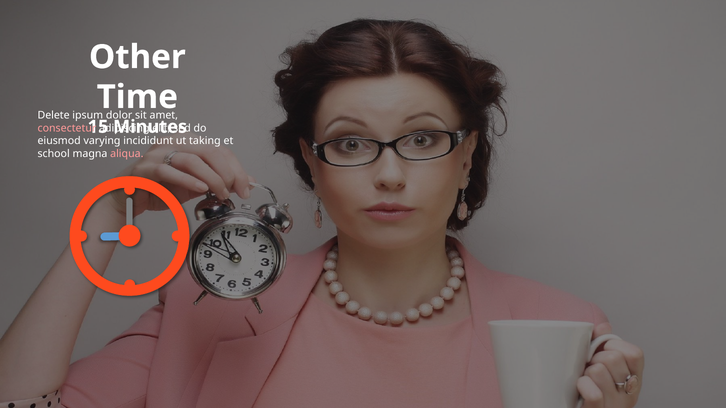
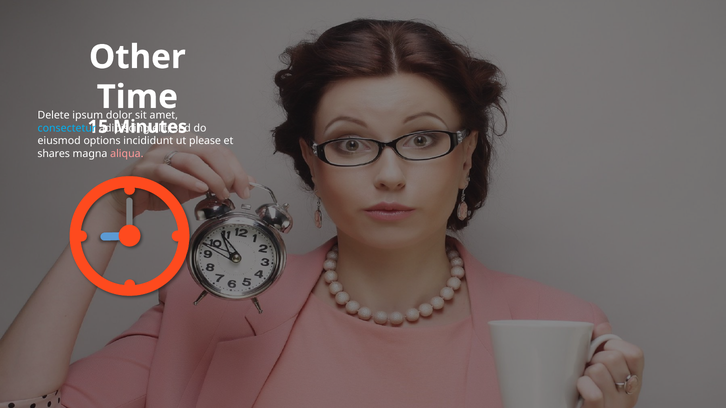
consectetur colour: pink -> light blue
varying: varying -> options
taking: taking -> please
school: school -> shares
